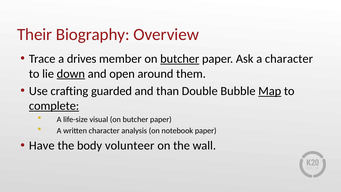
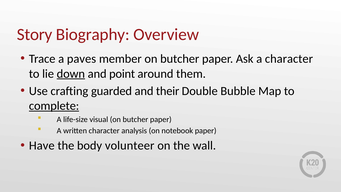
Their: Their -> Story
drives: drives -> paves
butcher at (180, 59) underline: present -> none
open: open -> point
than: than -> their
Map underline: present -> none
